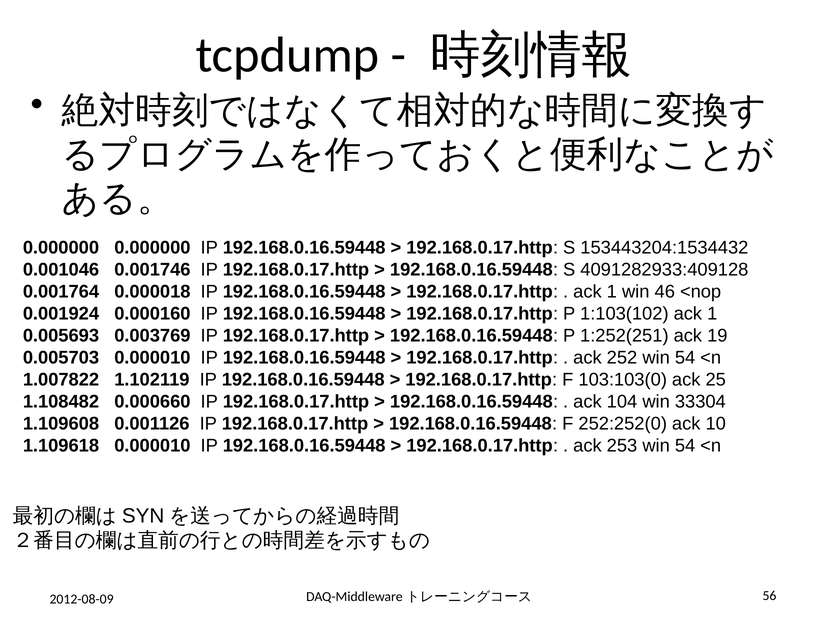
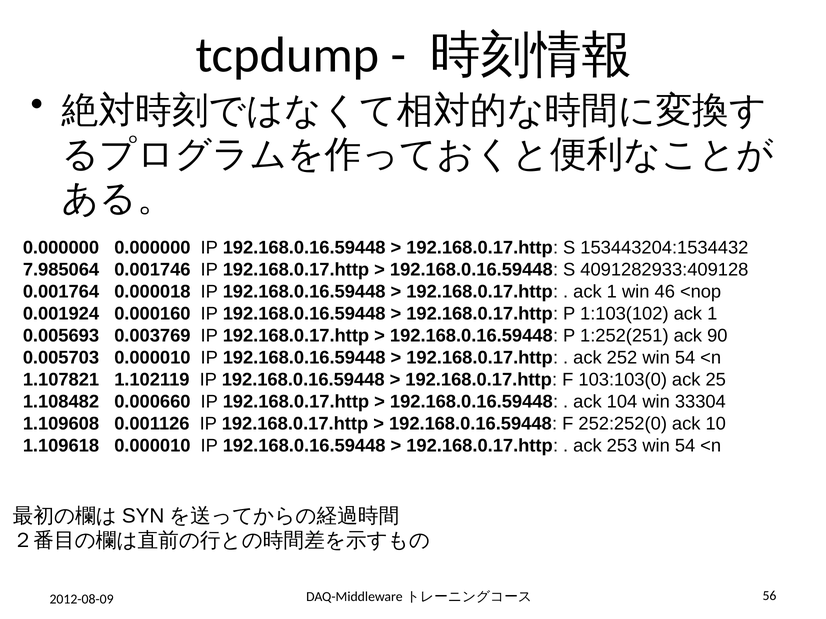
0.001046: 0.001046 -> 7.985064
19: 19 -> 90
1.007822: 1.007822 -> 1.107821
